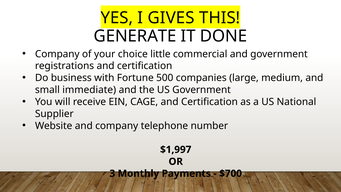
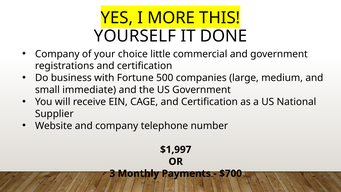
GIVES: GIVES -> MORE
GENERATE: GENERATE -> YOURSELF
